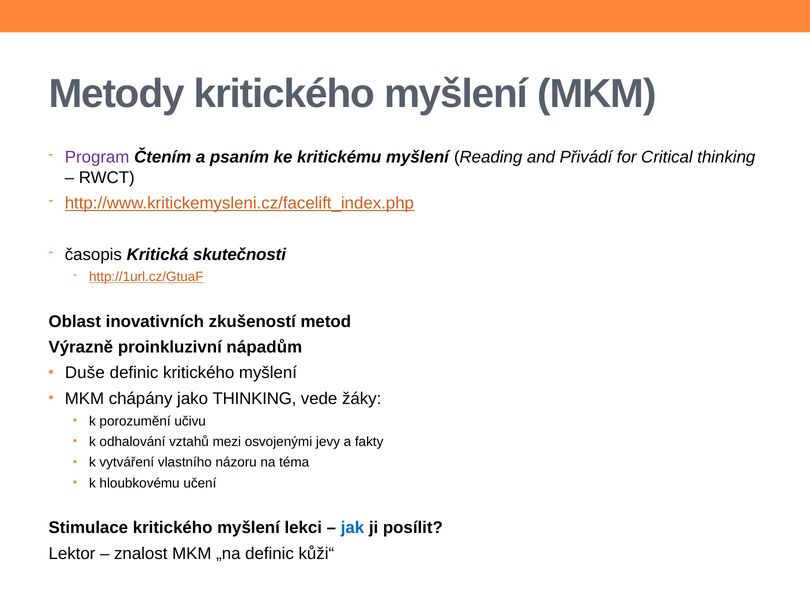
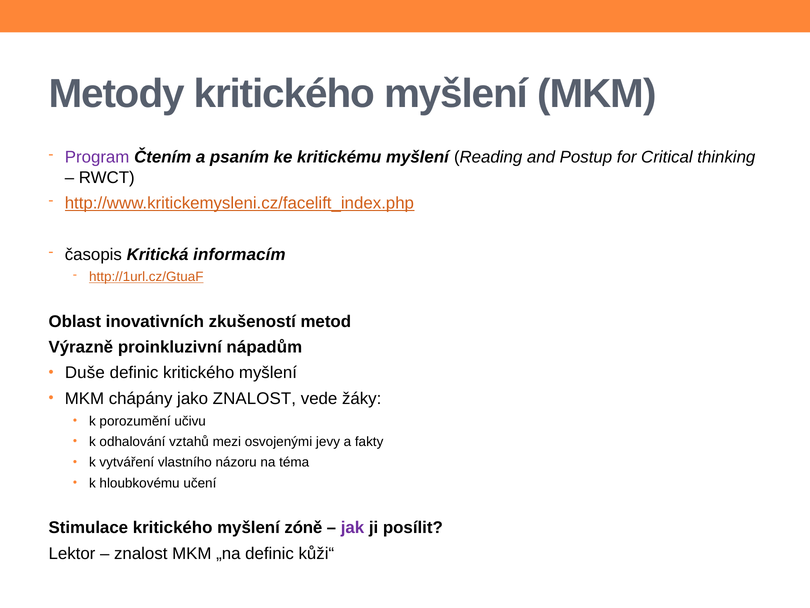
Přivádí: Přivádí -> Postup
skutečnosti: skutečnosti -> informacím
jako THINKING: THINKING -> ZNALOST
lekci: lekci -> zóně
jak colour: blue -> purple
